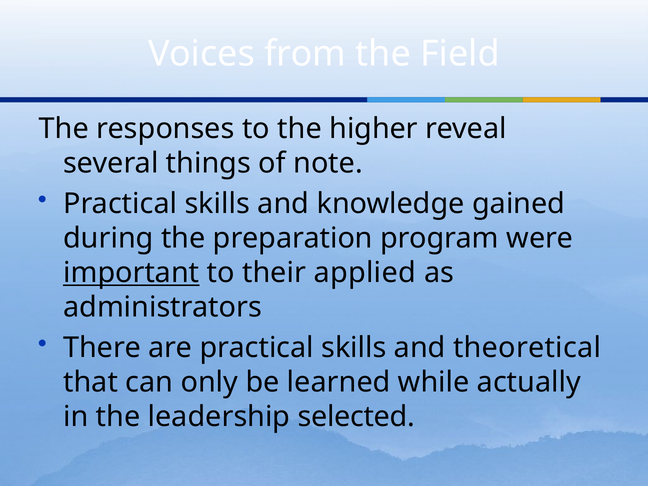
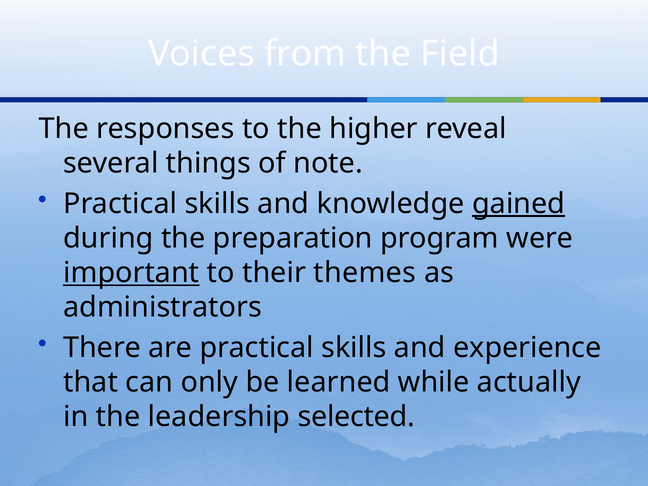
gained underline: none -> present
applied: applied -> themes
theoretical: theoretical -> experience
